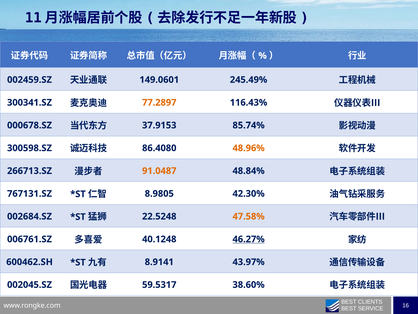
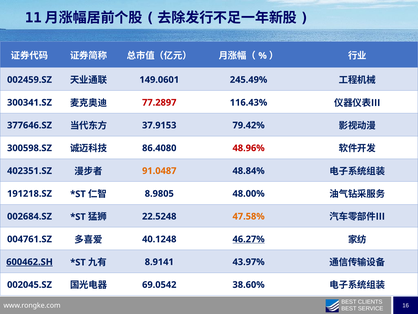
77.2897 colour: orange -> red
000678.SZ: 000678.SZ -> 377646.SZ
85.74%: 85.74% -> 79.42%
48.96% colour: orange -> red
266713.SZ: 266713.SZ -> 402351.SZ
767131.SZ: 767131.SZ -> 191218.SZ
42.30%: 42.30% -> 48.00%
006761.SZ: 006761.SZ -> 004761.SZ
600462.SH underline: none -> present
59.5317: 59.5317 -> 69.0542
